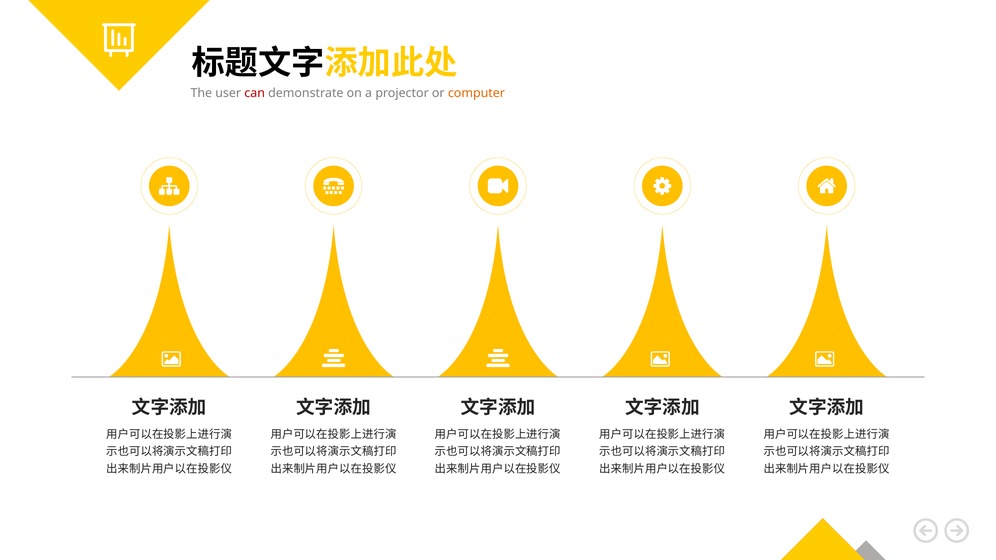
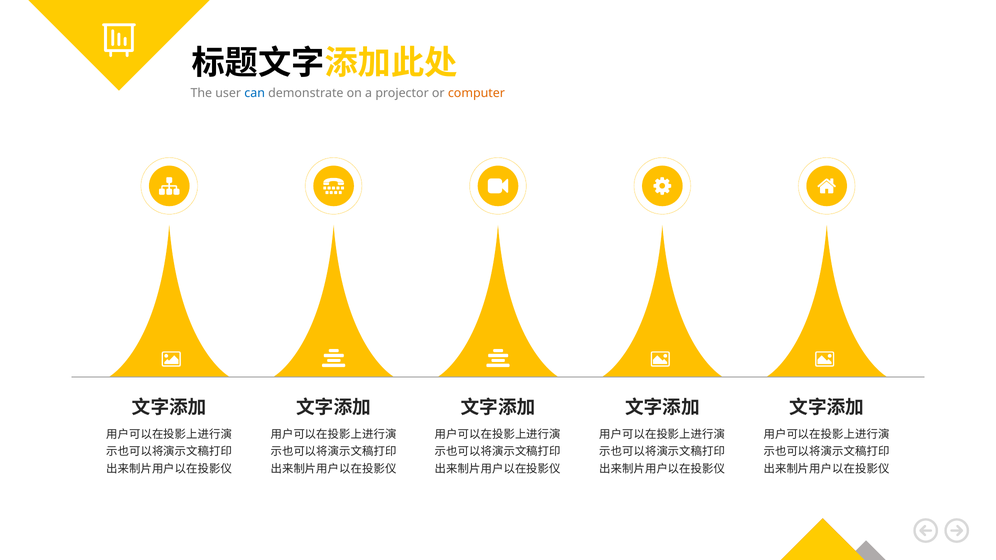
can colour: red -> blue
